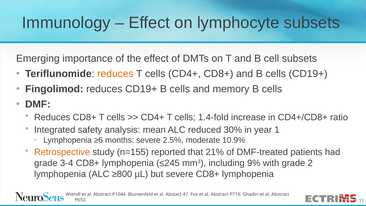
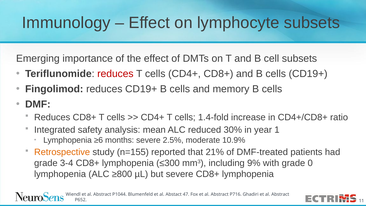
reduces at (115, 74) colour: orange -> red
≤245: ≤245 -> ≤300
2: 2 -> 0
